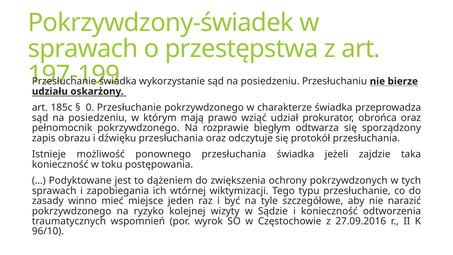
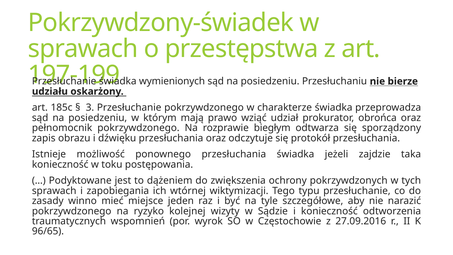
wykorzystanie: wykorzystanie -> wymienionych
0: 0 -> 3
96/10: 96/10 -> 96/65
